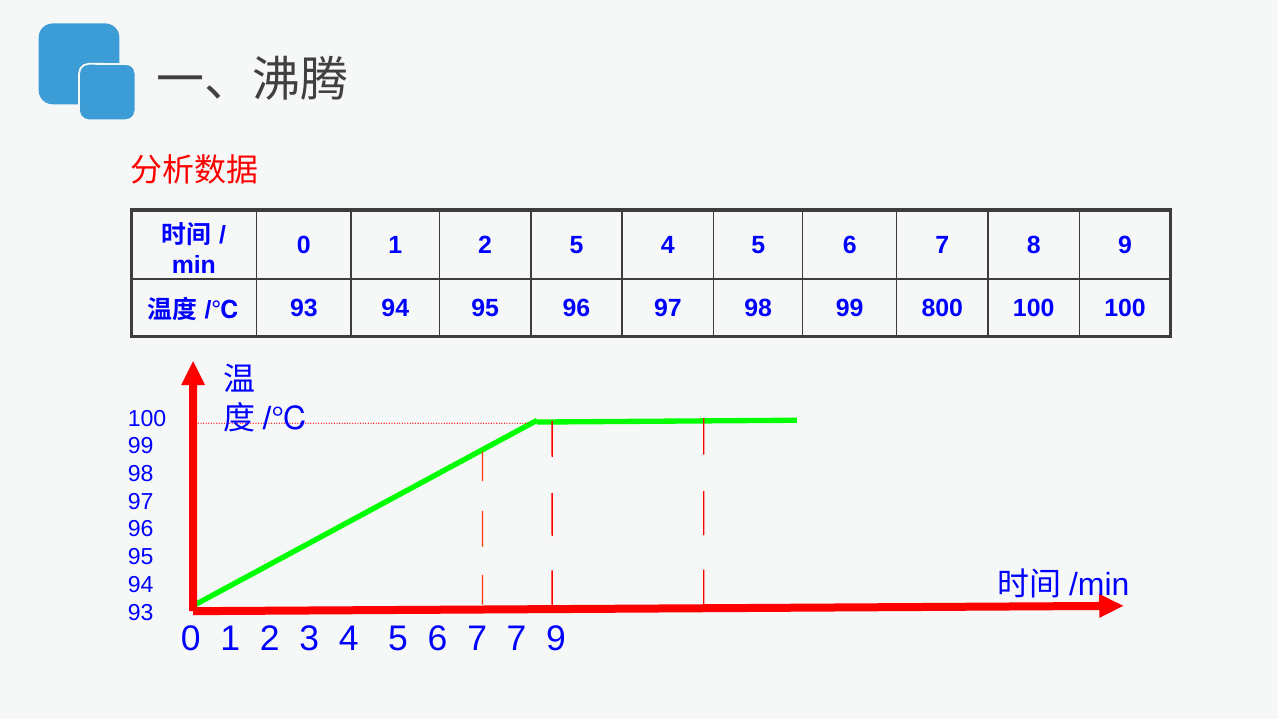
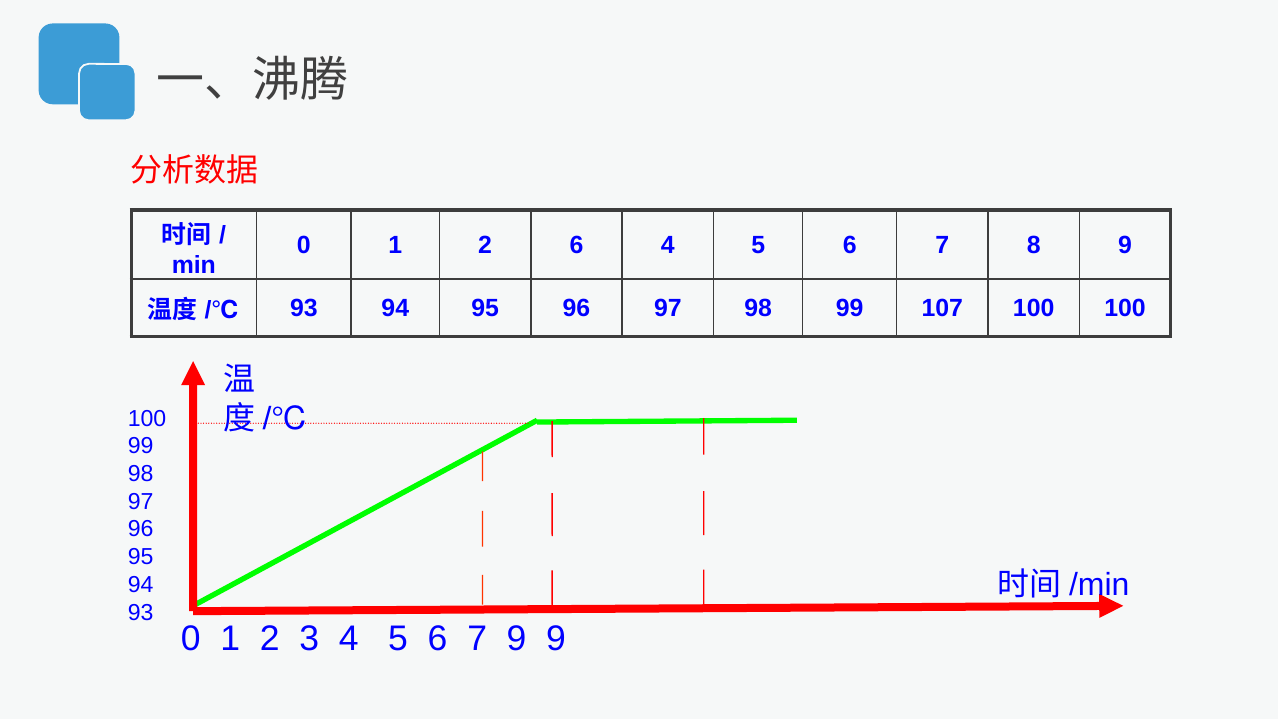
2 5: 5 -> 6
800: 800 -> 107
7 7: 7 -> 9
